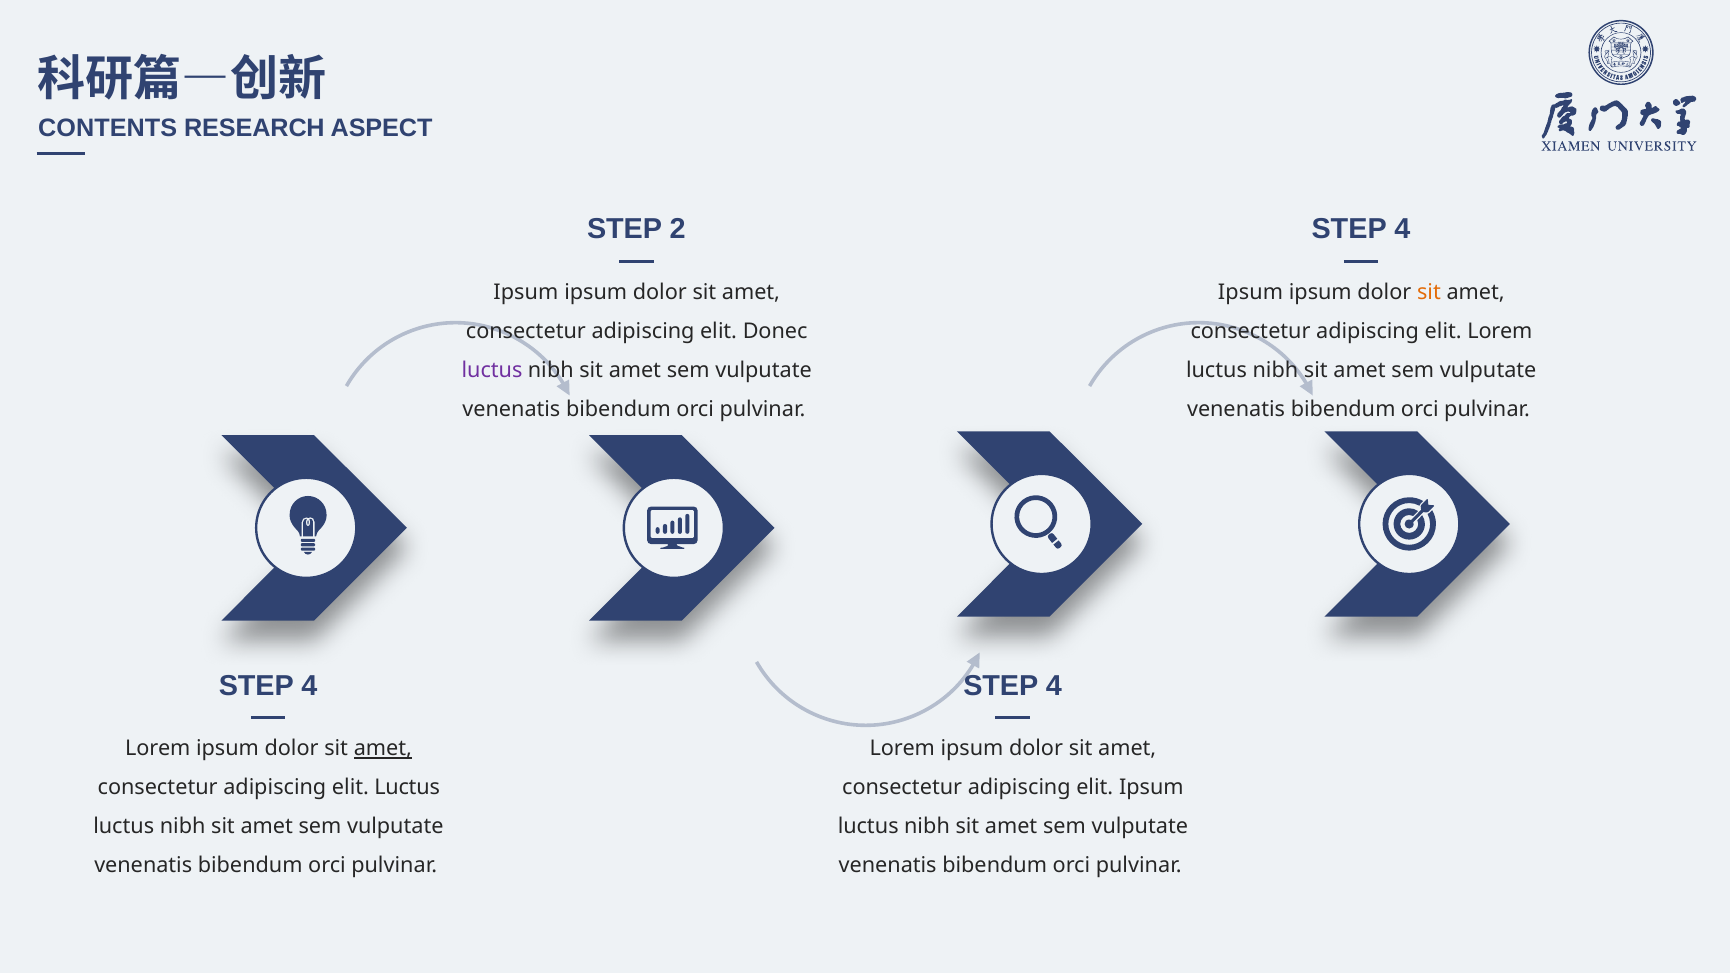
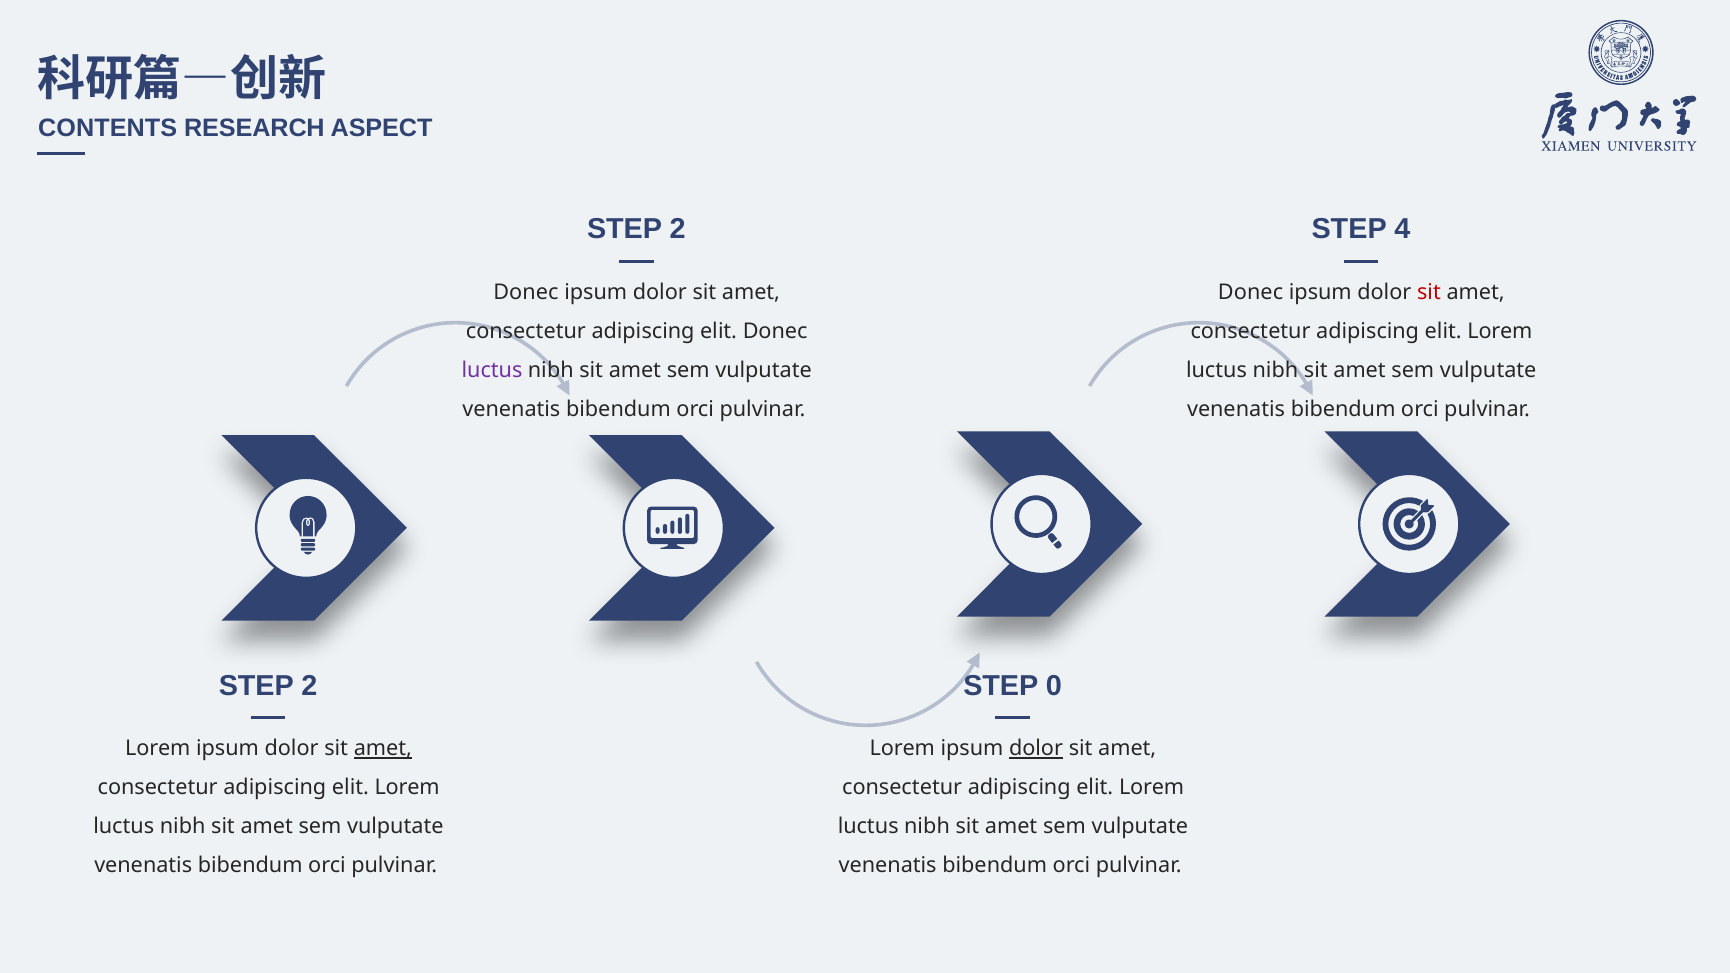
Ipsum at (526, 293): Ipsum -> Donec
Ipsum at (1251, 293): Ipsum -> Donec
sit at (1429, 293) colour: orange -> red
4 at (309, 686): 4 -> 2
4 at (1054, 686): 4 -> 0
dolor at (1036, 749) underline: none -> present
Luctus at (407, 788): Luctus -> Lorem
Ipsum at (1151, 788): Ipsum -> Lorem
